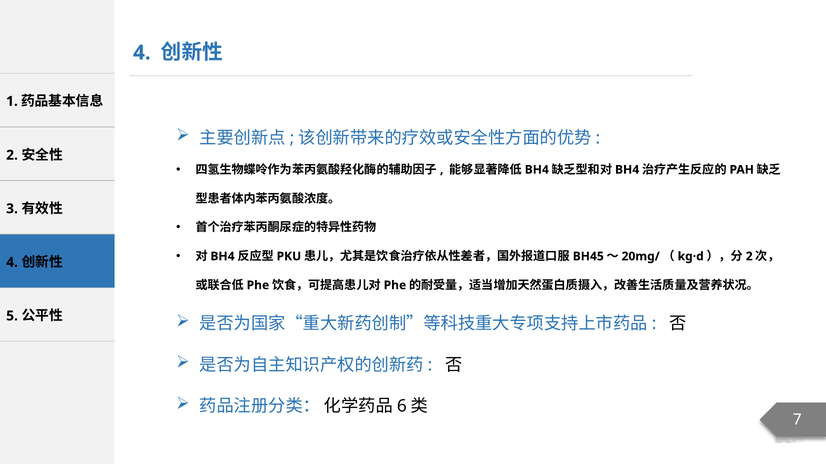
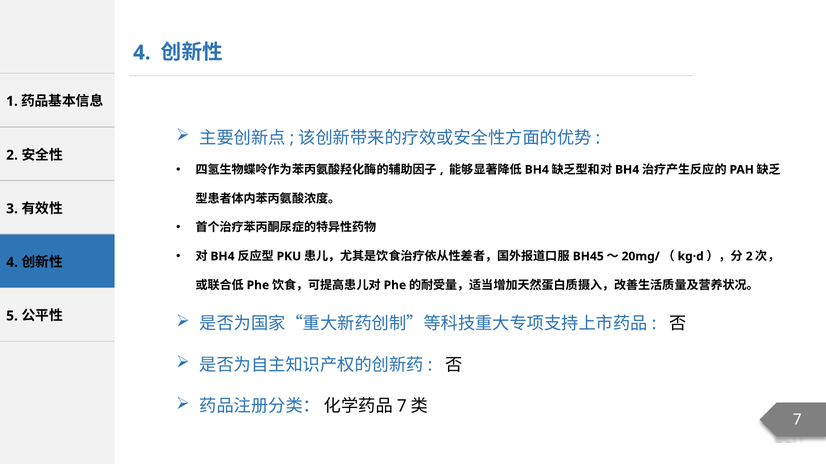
6 at (402, 407): 6 -> 7
